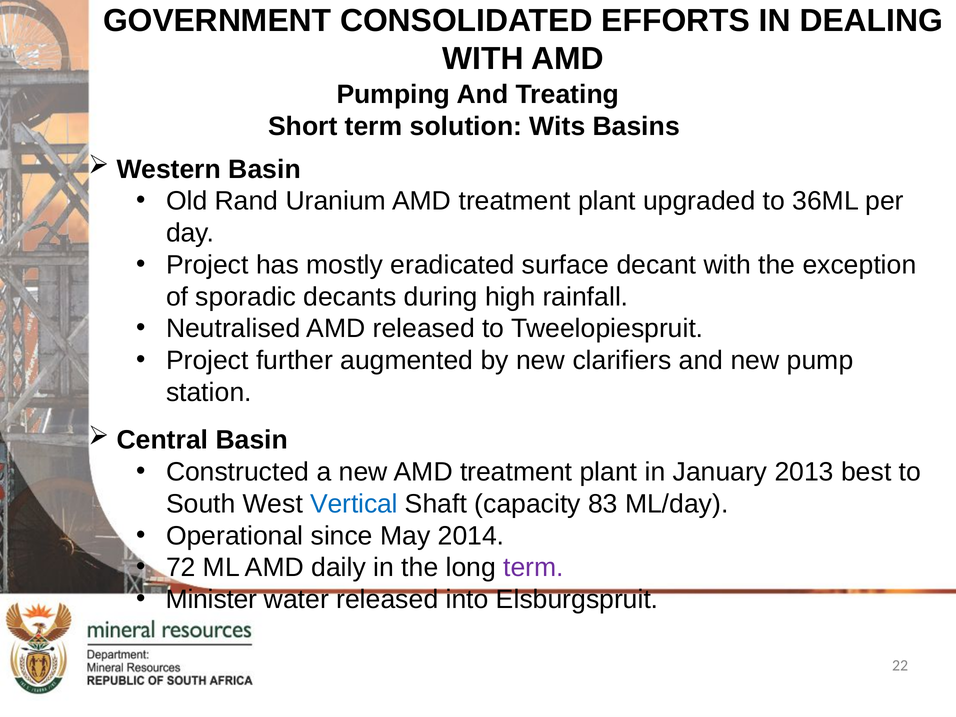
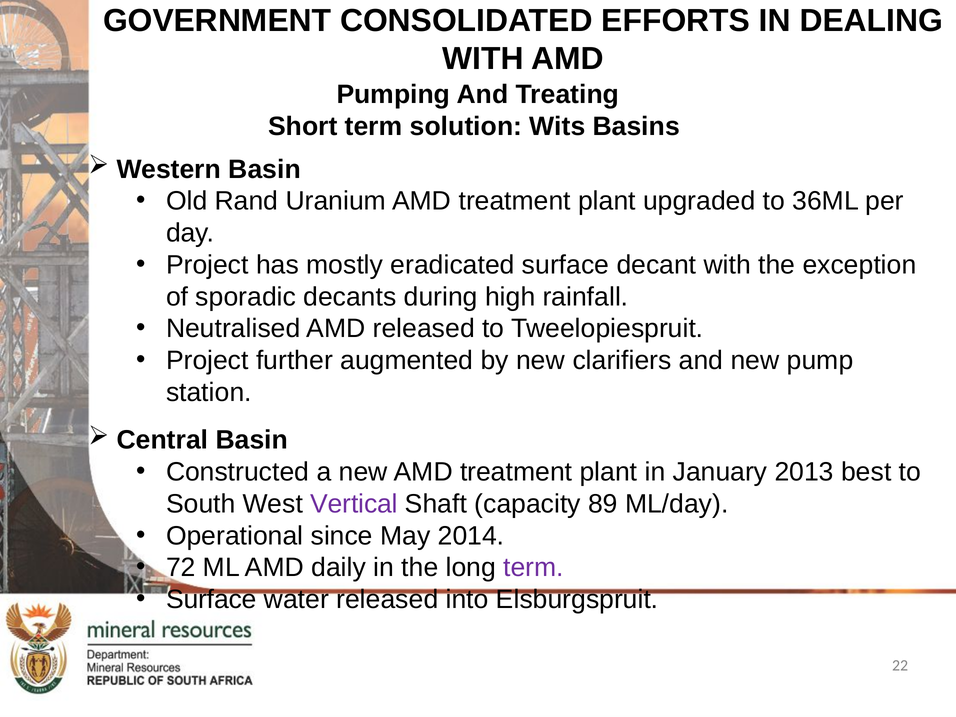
Vertical colour: blue -> purple
83: 83 -> 89
Minister at (211, 600): Minister -> Surface
